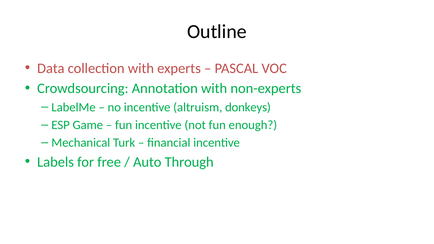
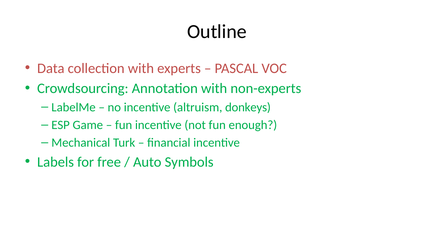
Through: Through -> Symbols
